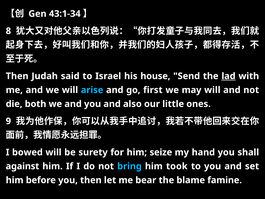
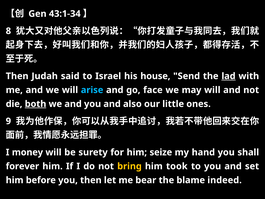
first: first -> face
both underline: none -> present
bowed: bowed -> money
against: against -> forever
bring colour: light blue -> yellow
famine: famine -> indeed
